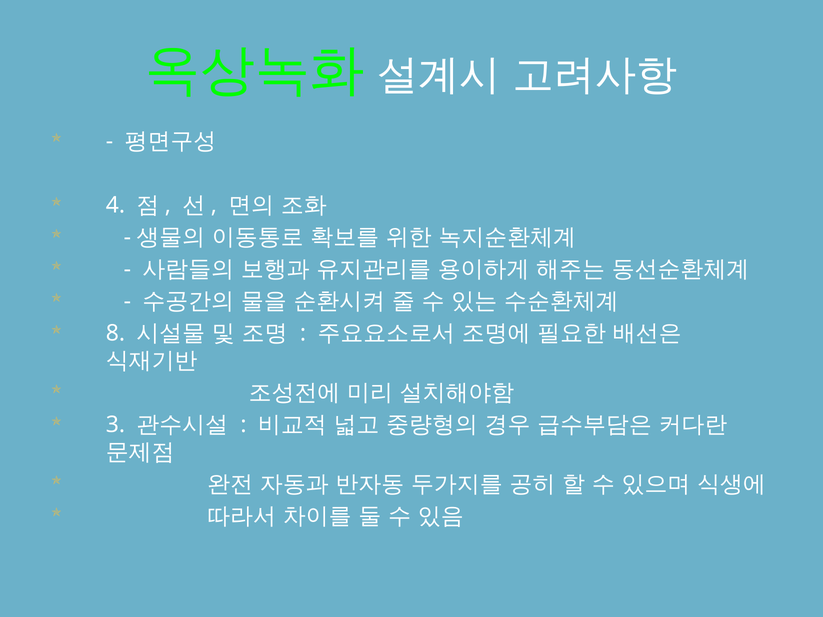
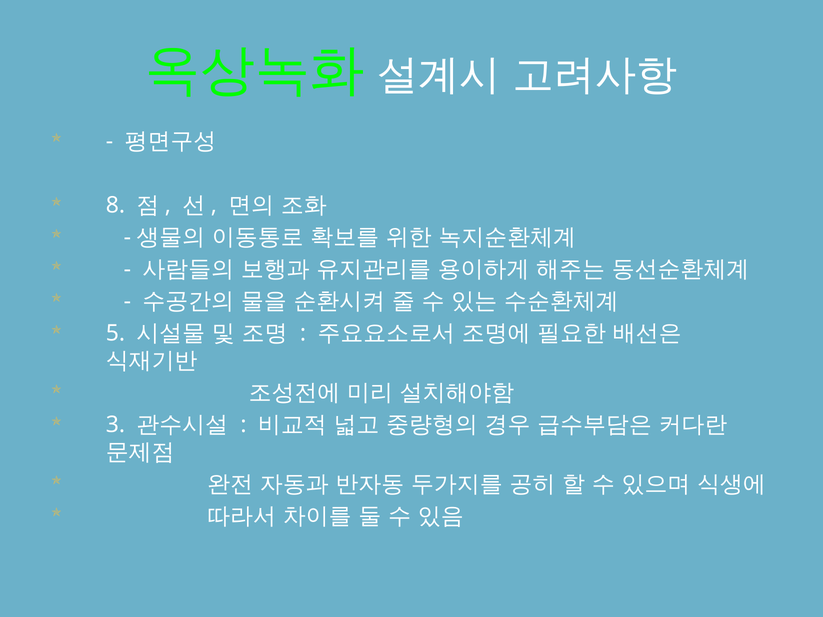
4: 4 -> 8
8: 8 -> 5
